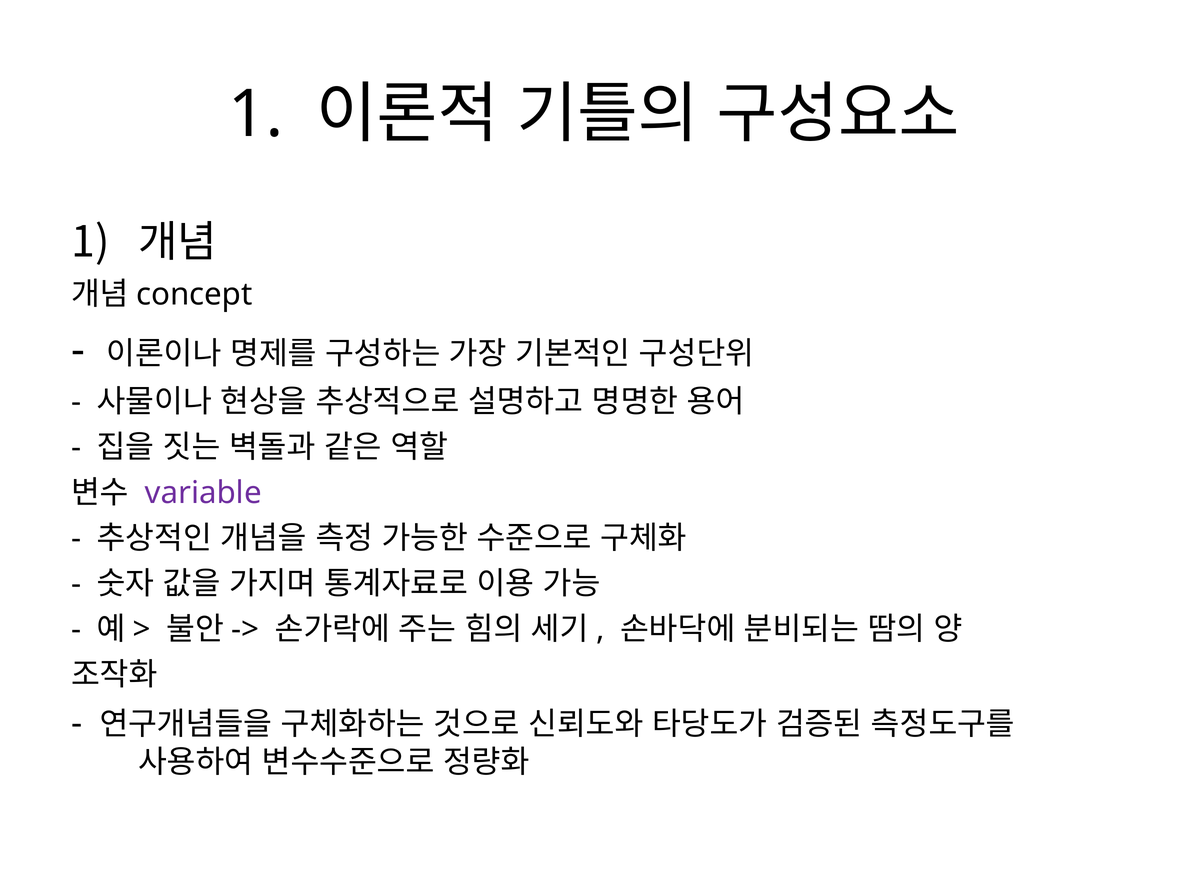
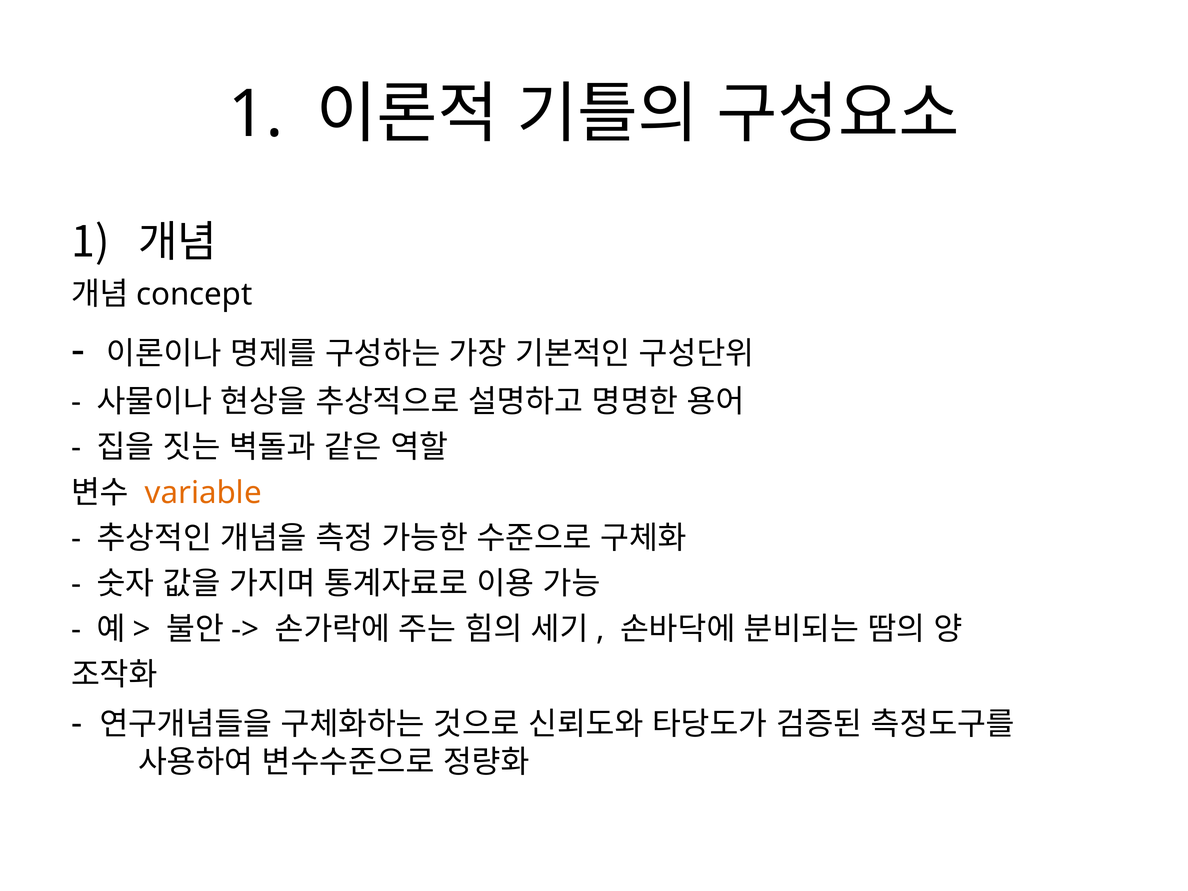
variable colour: purple -> orange
